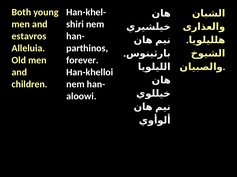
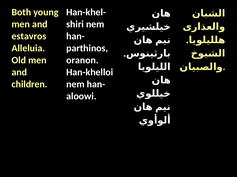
forever: forever -> oranon
